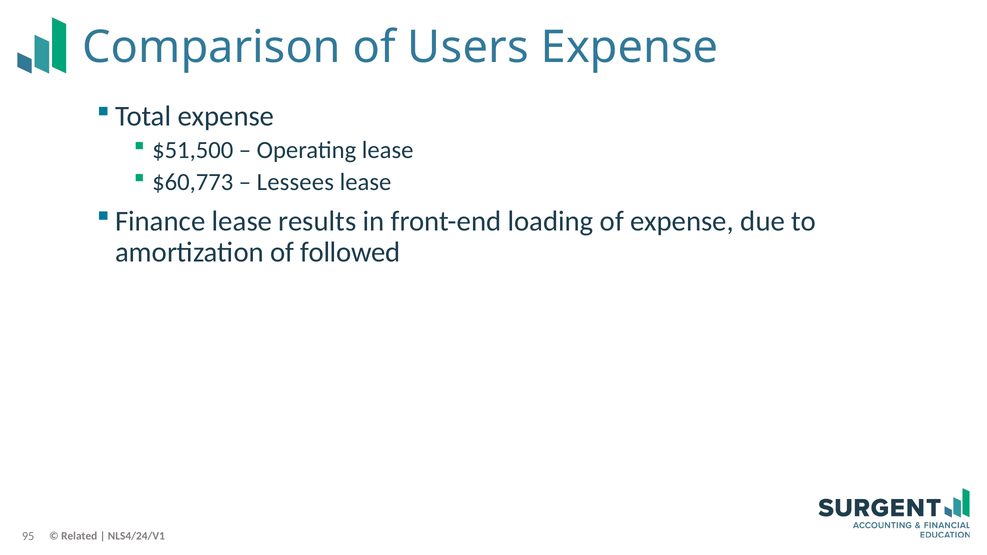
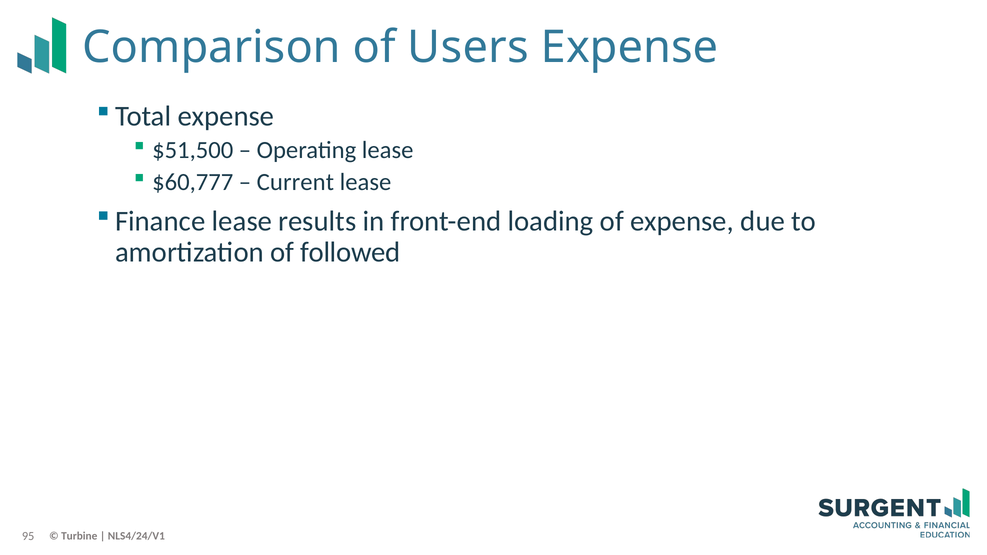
$60,773: $60,773 -> $60,777
Lessees: Lessees -> Current
Related: Related -> Turbine
